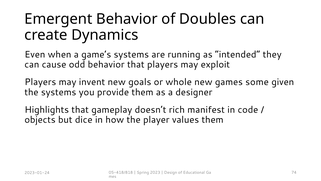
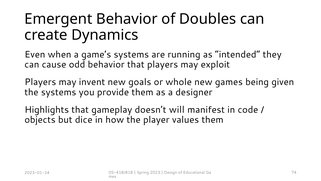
some: some -> being
rich: rich -> will
